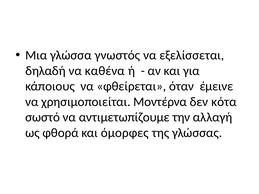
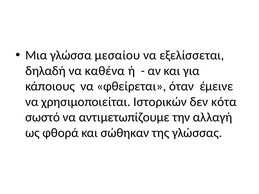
γνωστός: γνωστός -> μεσαίου
Μοντέρνα: Μοντέρνα -> Ιστορικών
όμορφες: όμορφες -> σώθηκαν
